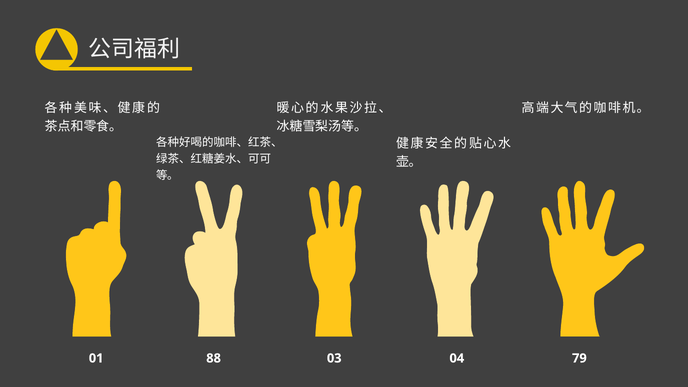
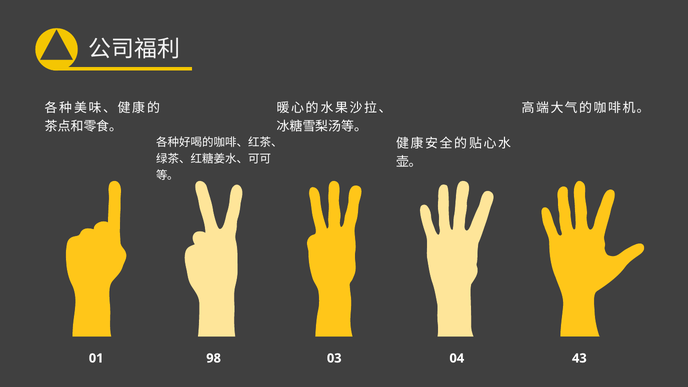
88: 88 -> 98
79: 79 -> 43
